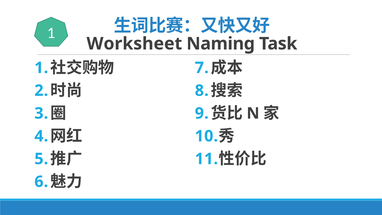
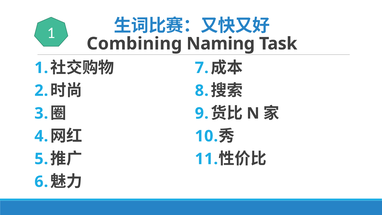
Worksheet: Worksheet -> Combining
